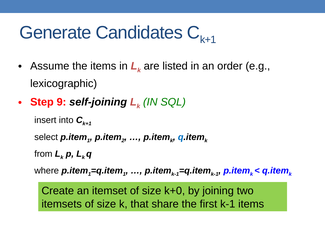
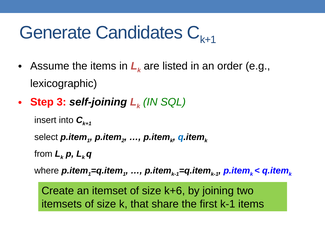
9: 9 -> 3
k+0: k+0 -> k+6
